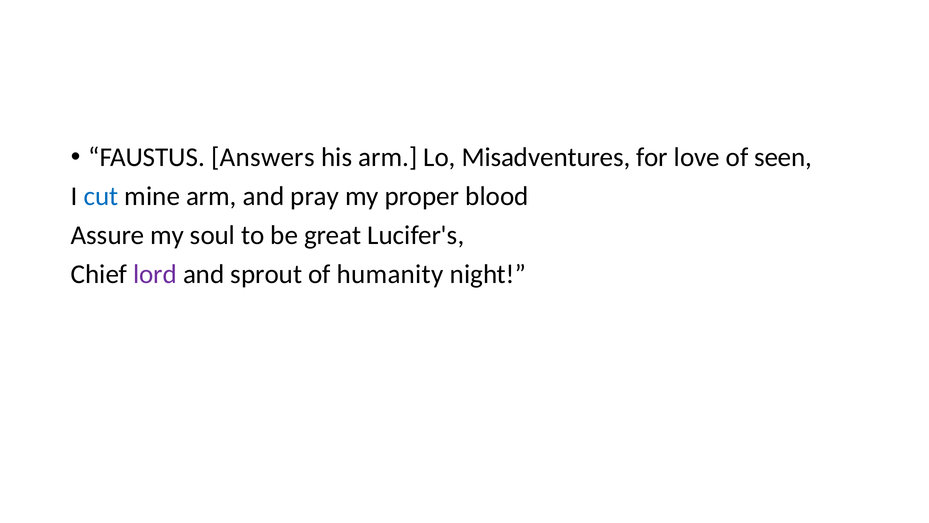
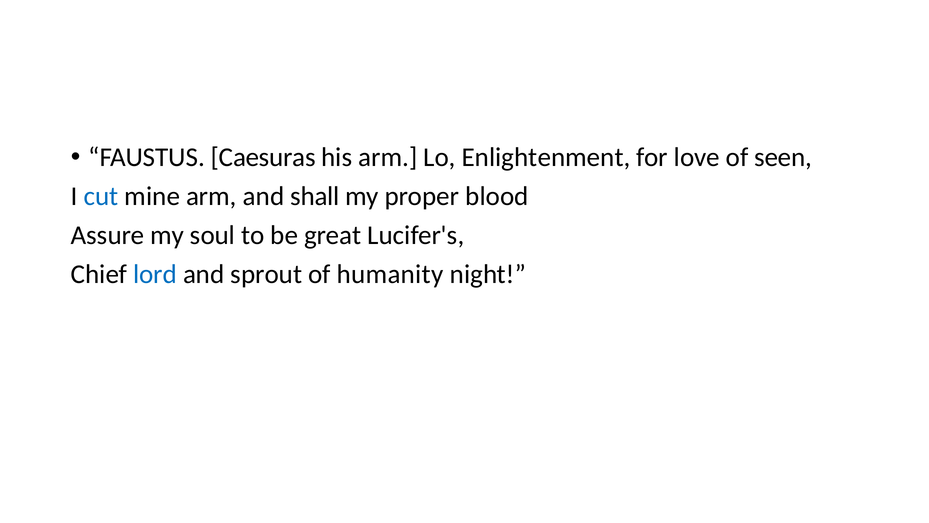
Answers: Answers -> Caesuras
Misadventures: Misadventures -> Enlightenment
pray: pray -> shall
lord colour: purple -> blue
